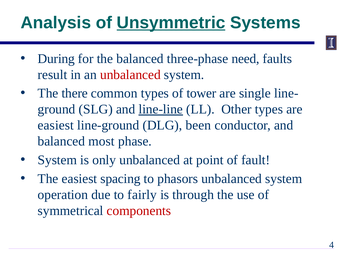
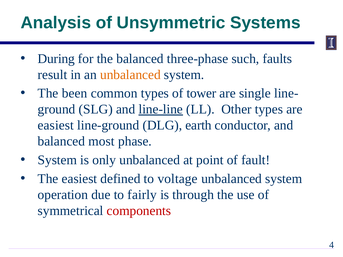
Unsymmetric underline: present -> none
need: need -> such
unbalanced at (130, 75) colour: red -> orange
there: there -> been
been: been -> earth
spacing: spacing -> defined
phasors: phasors -> voltage
